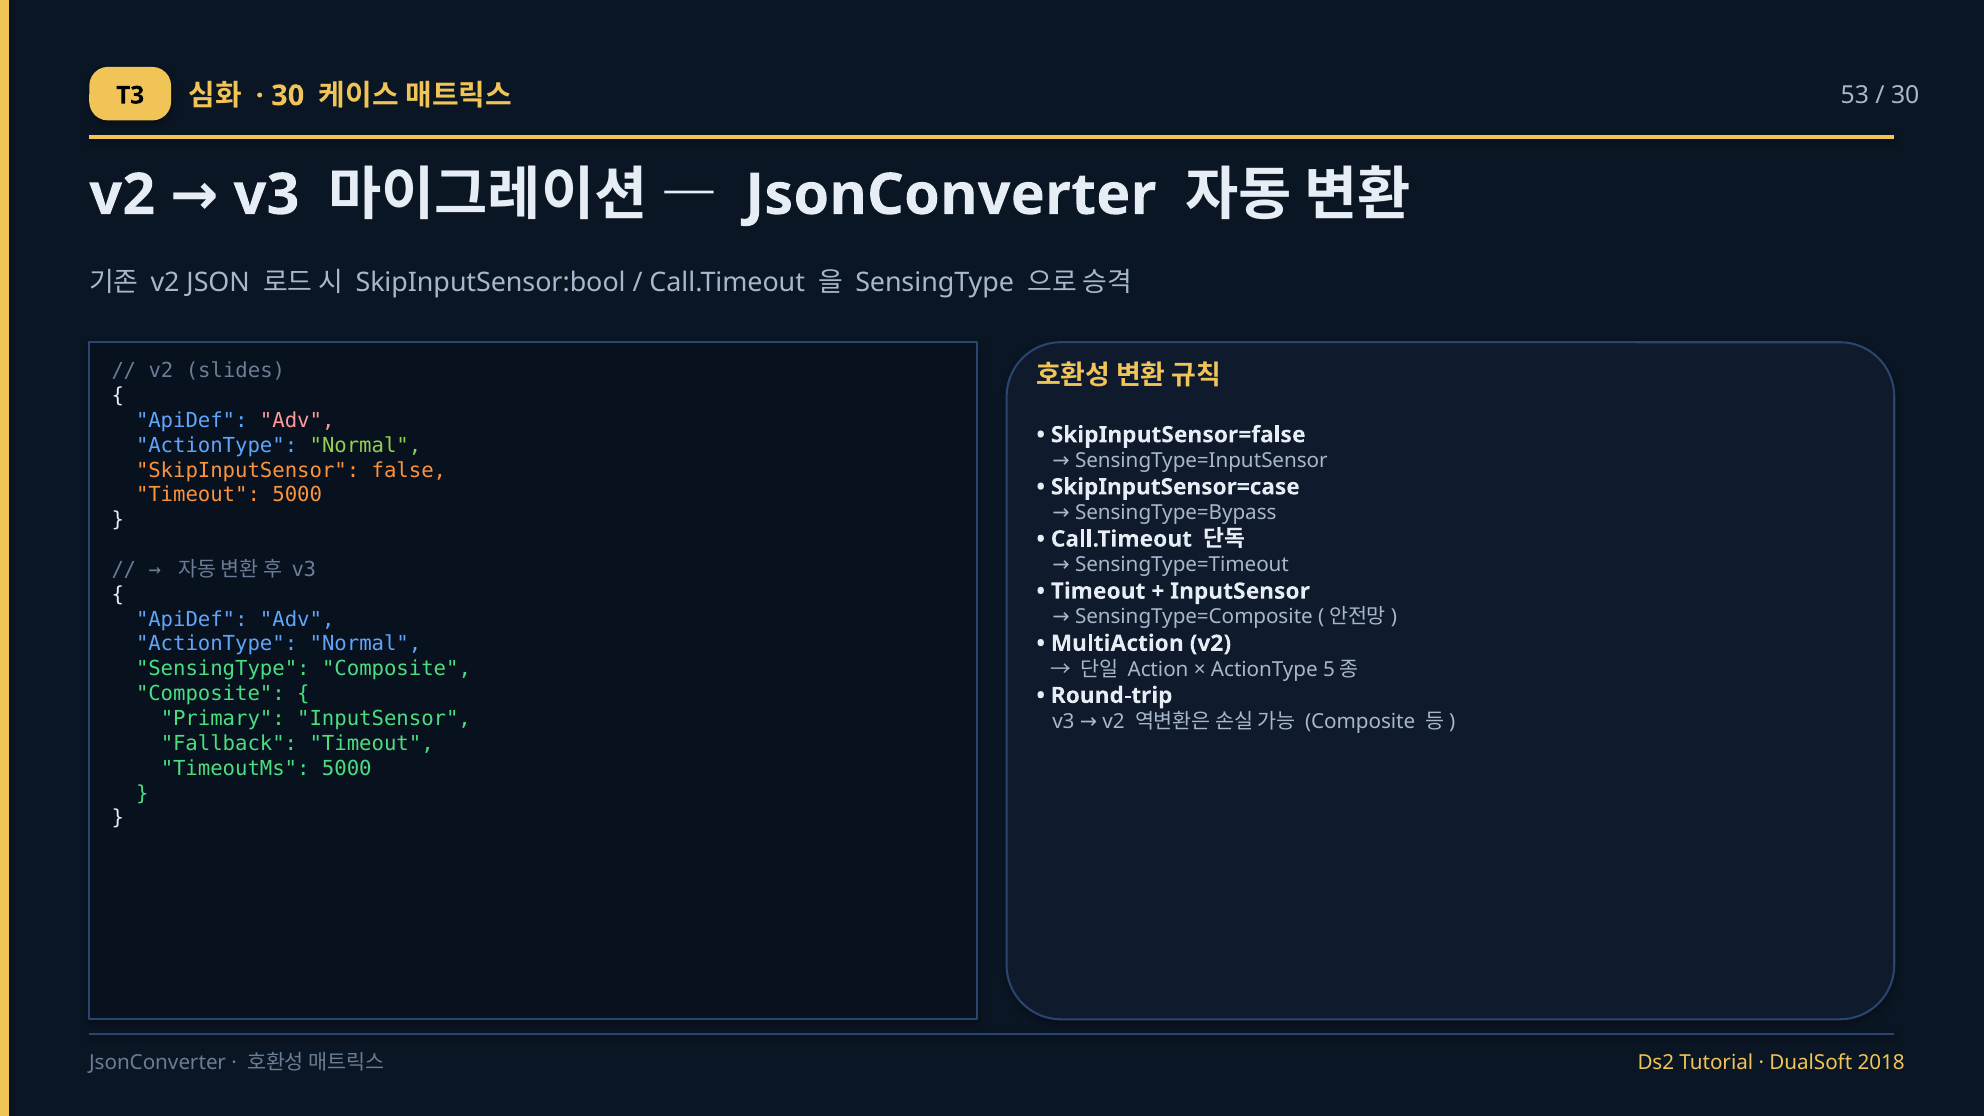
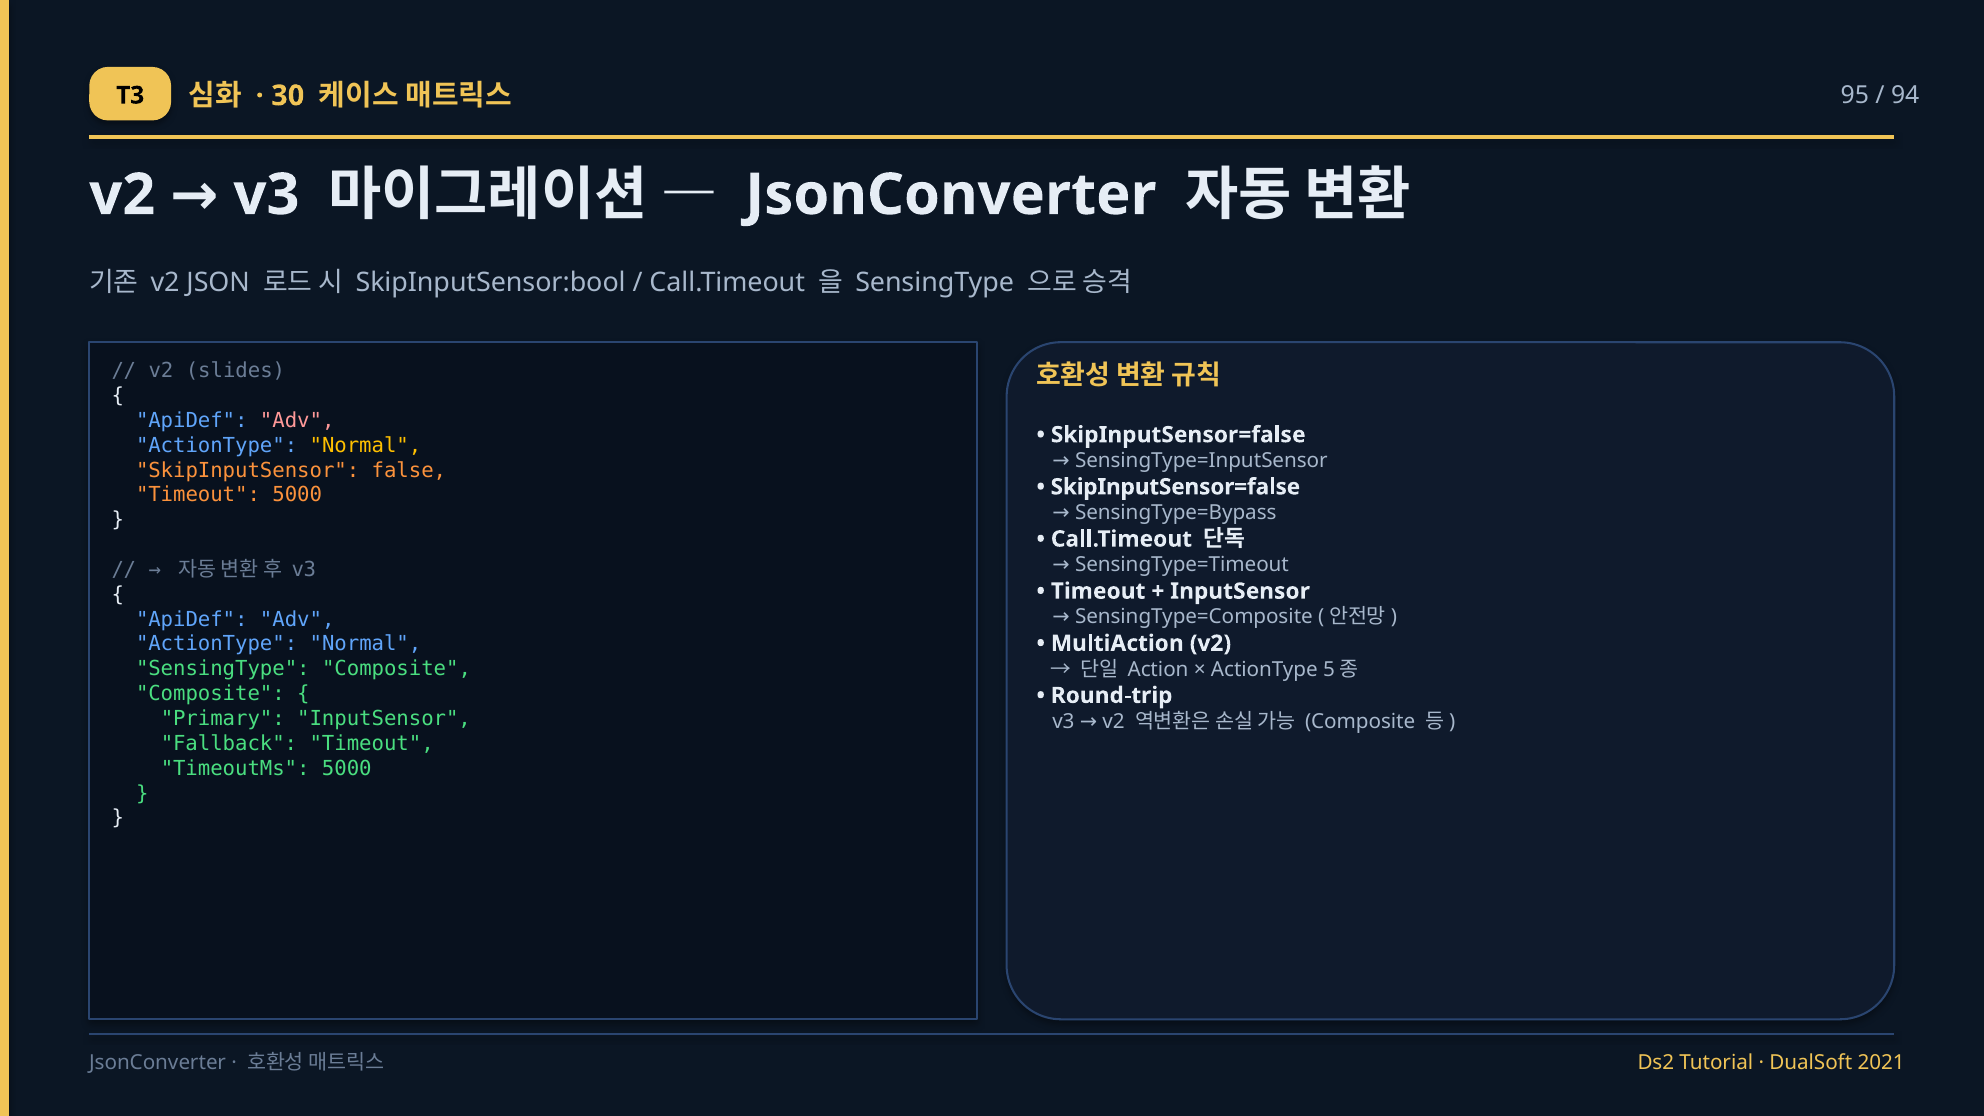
53: 53 -> 95
30 at (1905, 95): 30 -> 94
Normal at (365, 445) colour: light green -> yellow
SkipInputSensor=case at (1175, 487): SkipInputSensor=case -> SkipInputSensor=false
2018: 2018 -> 2021
